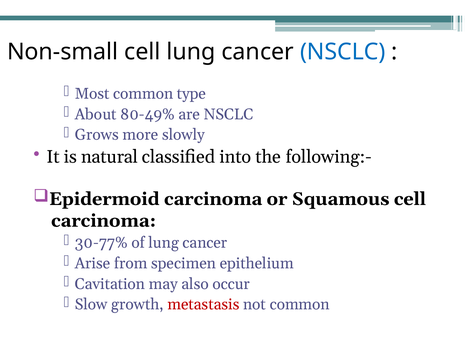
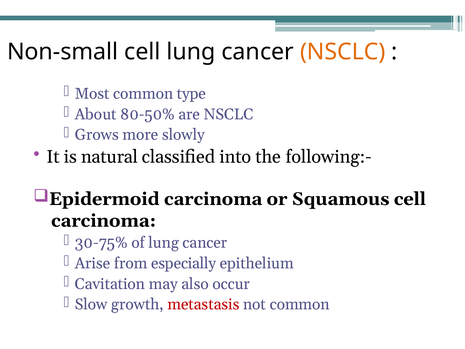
NSCLC at (343, 52) colour: blue -> orange
80-49%: 80-49% -> 80-50%
30-77%: 30-77% -> 30-75%
specimen: specimen -> especially
